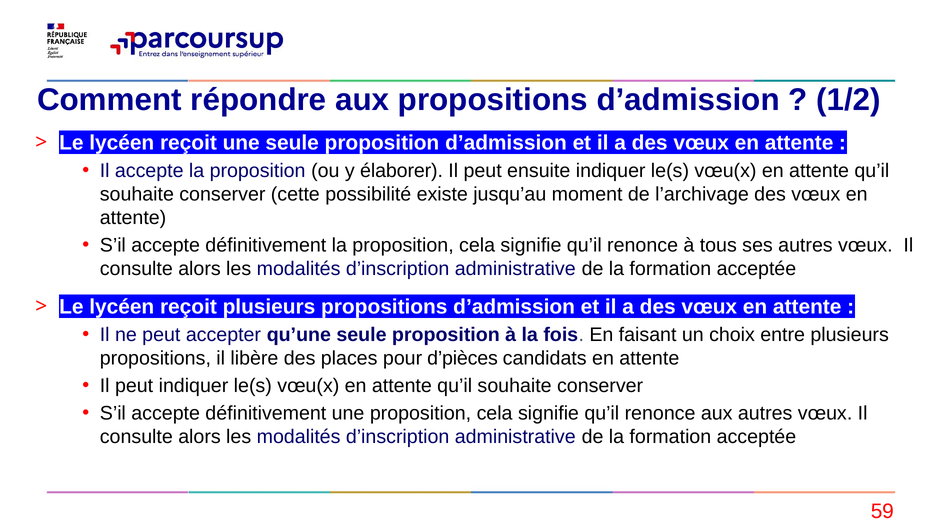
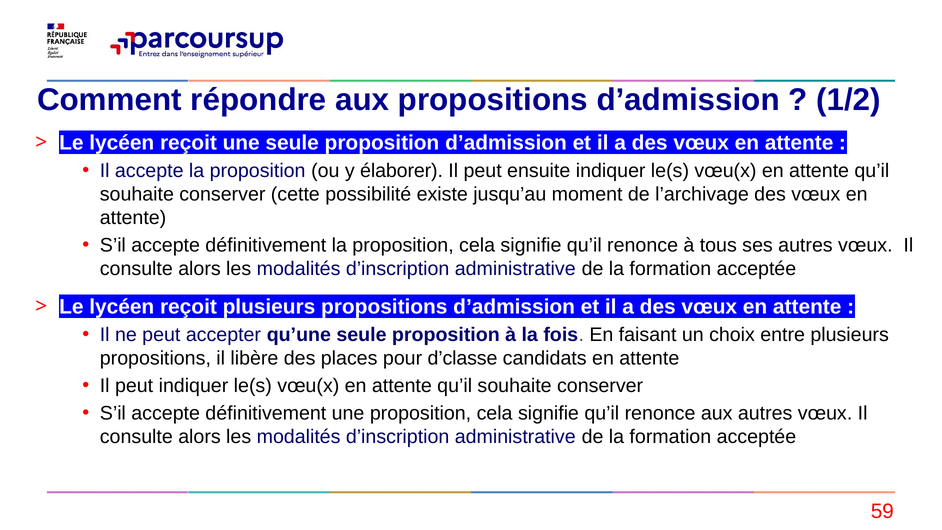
d’pièces: d’pièces -> d’classe
